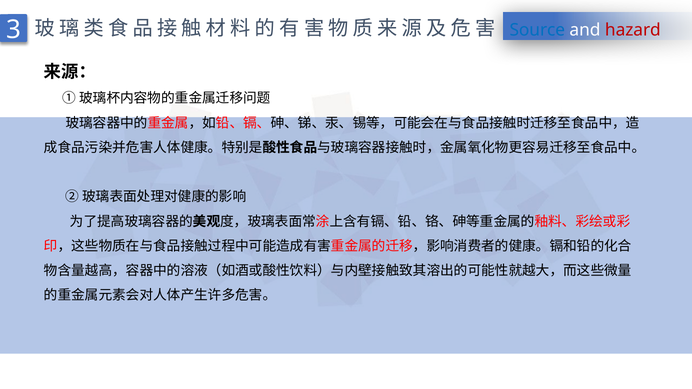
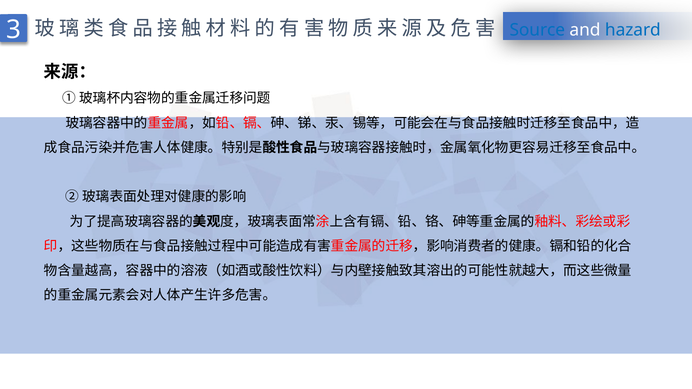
hazard colour: red -> blue
